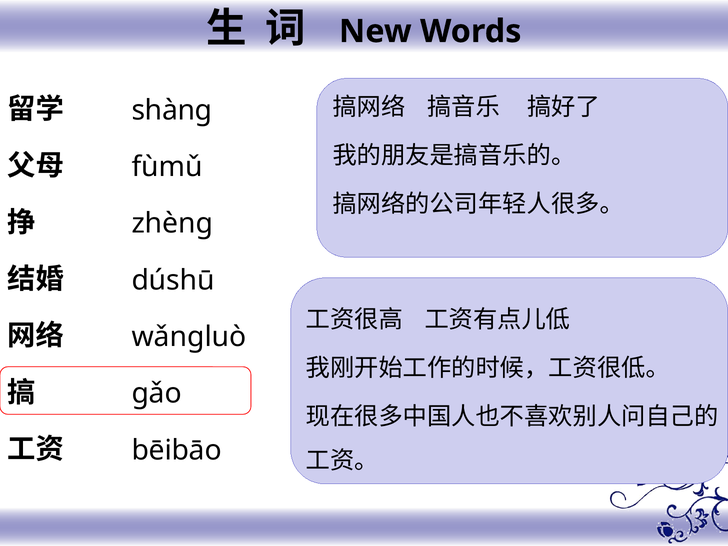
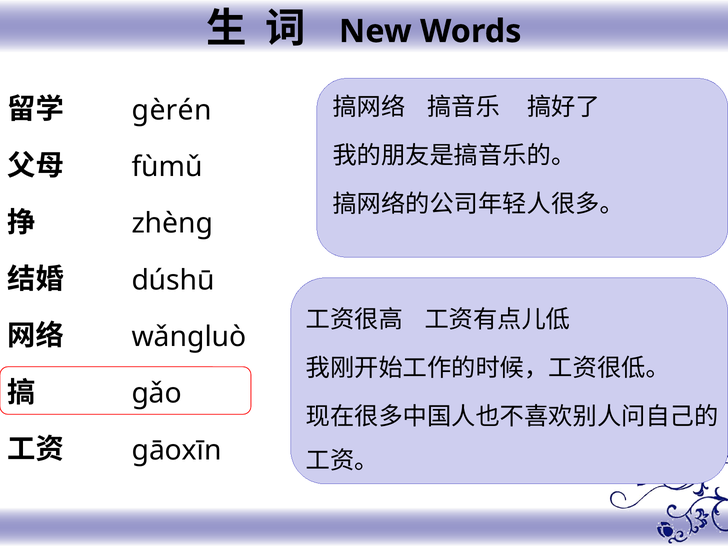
shàng: shàng -> gèrén
bēibāo: bēibāo -> gāoxīn
